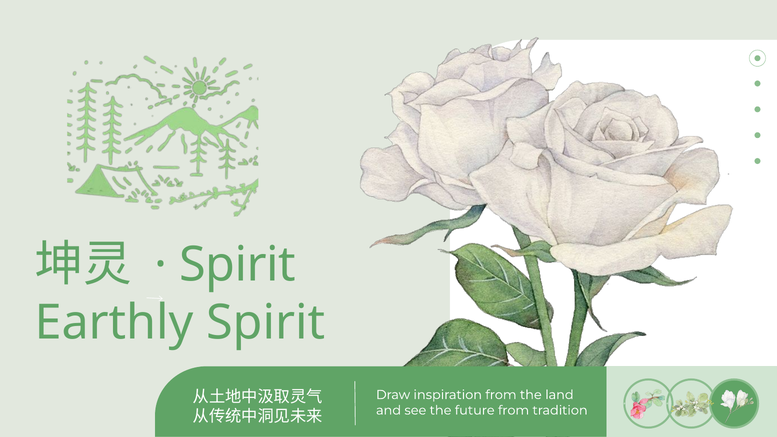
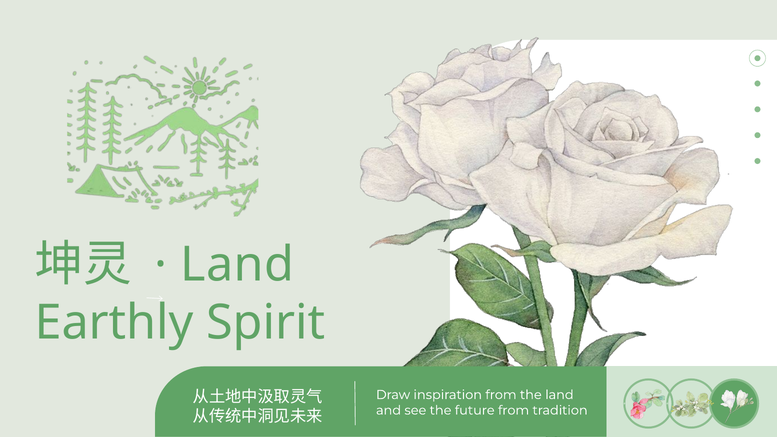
Spirit at (238, 265): Spirit -> Land
